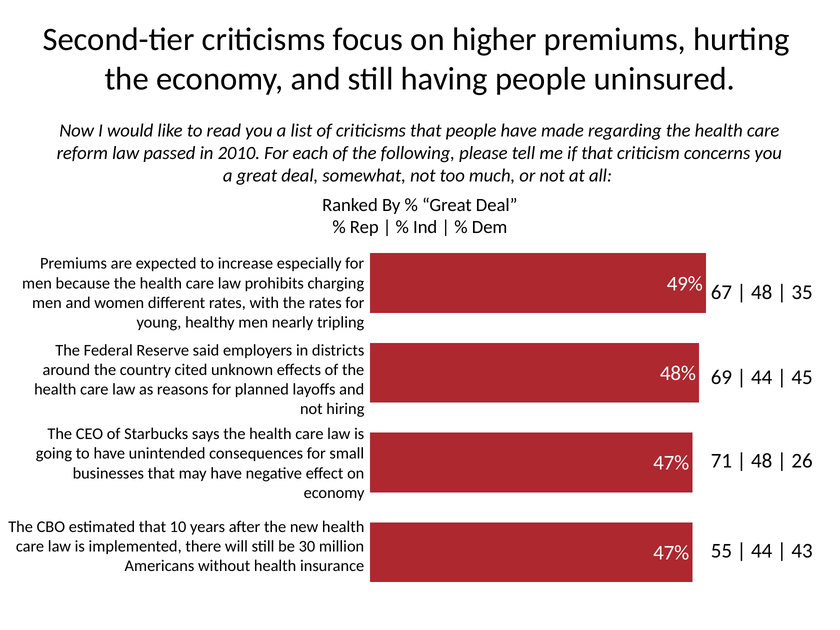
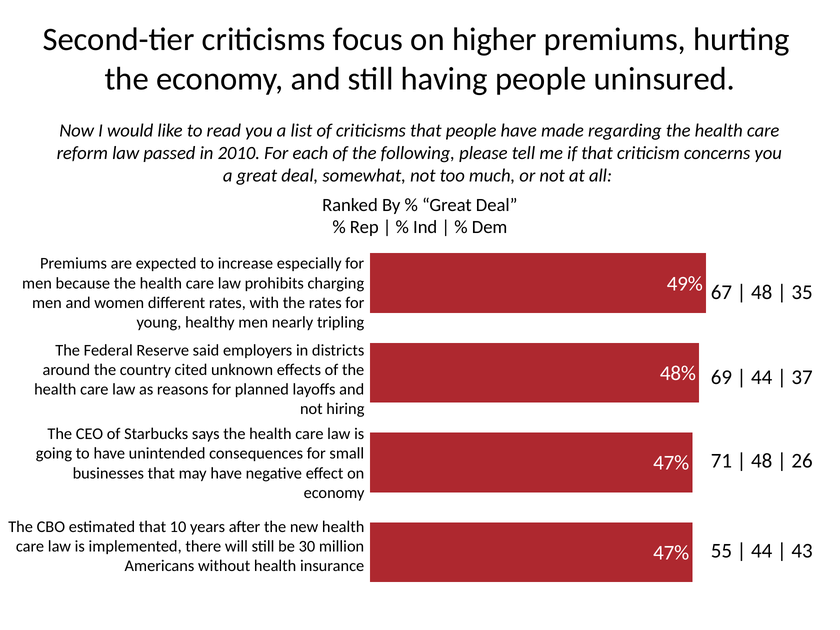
45: 45 -> 37
